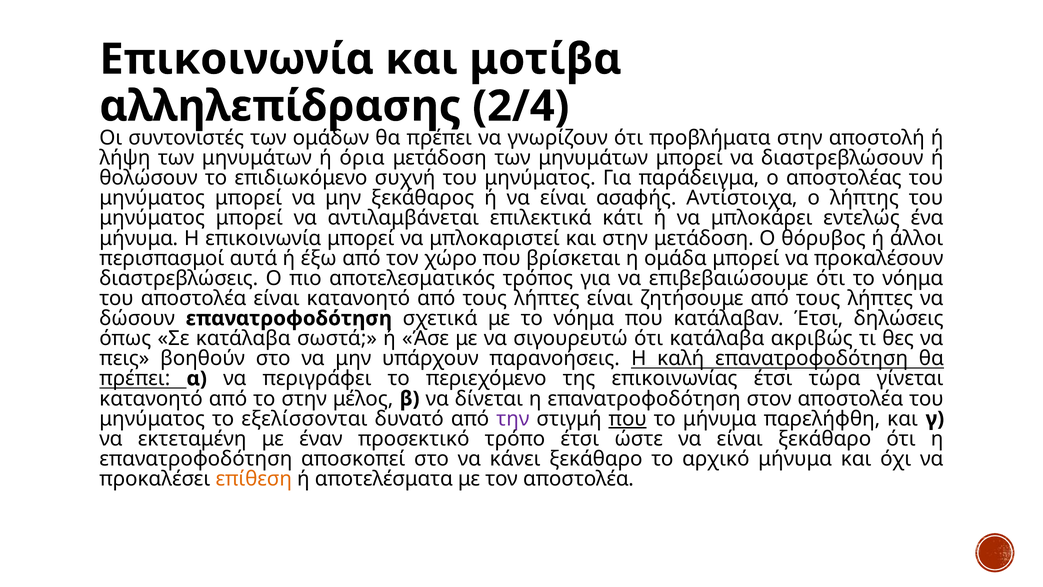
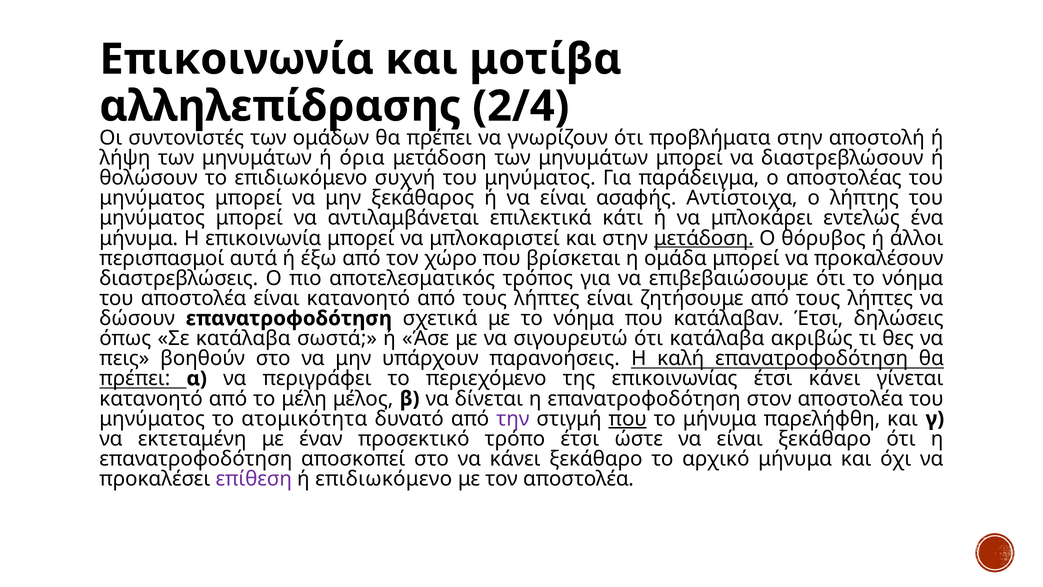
μετάδοση at (704, 238) underline: none -> present
έτσι τώρα: τώρα -> κάνει
το στην: στην -> μέλη
εξελίσσονται: εξελίσσονται -> ατομικότητα
επίθεση colour: orange -> purple
ή αποτελέσματα: αποτελέσματα -> επιδιωκόμενο
